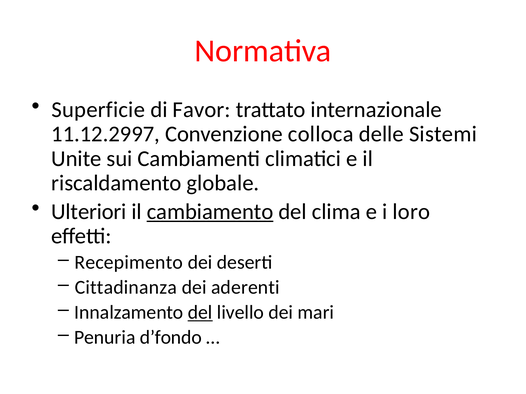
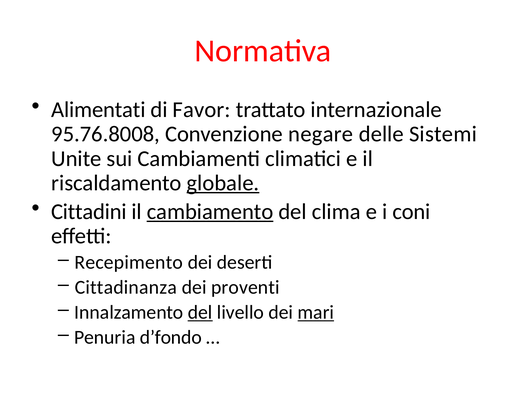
Superficie: Superficie -> Alimentati
11.12.2997: 11.12.2997 -> 95.76.8008
colloca: colloca -> negare
globale underline: none -> present
Ulteriori: Ulteriori -> Cittadini
loro: loro -> coni
aderenti: aderenti -> proventi
mari underline: none -> present
